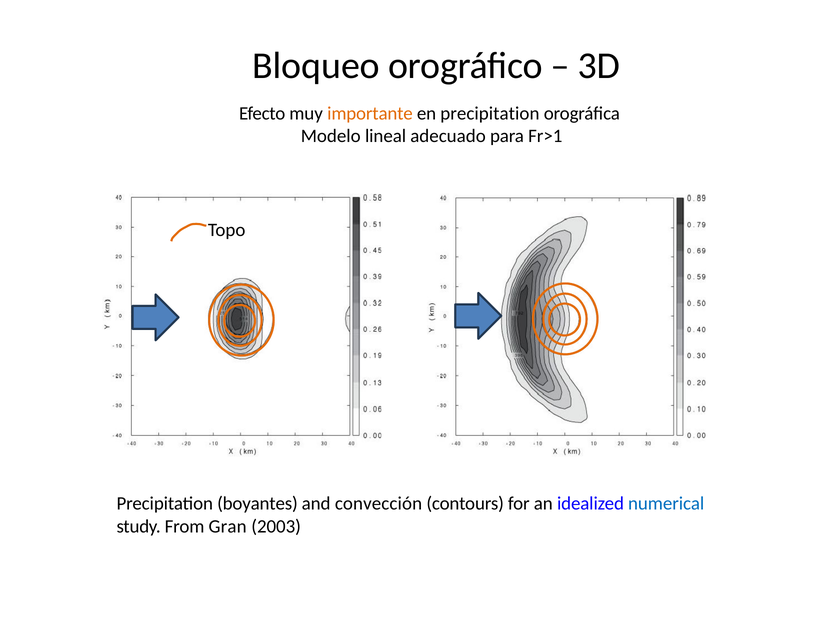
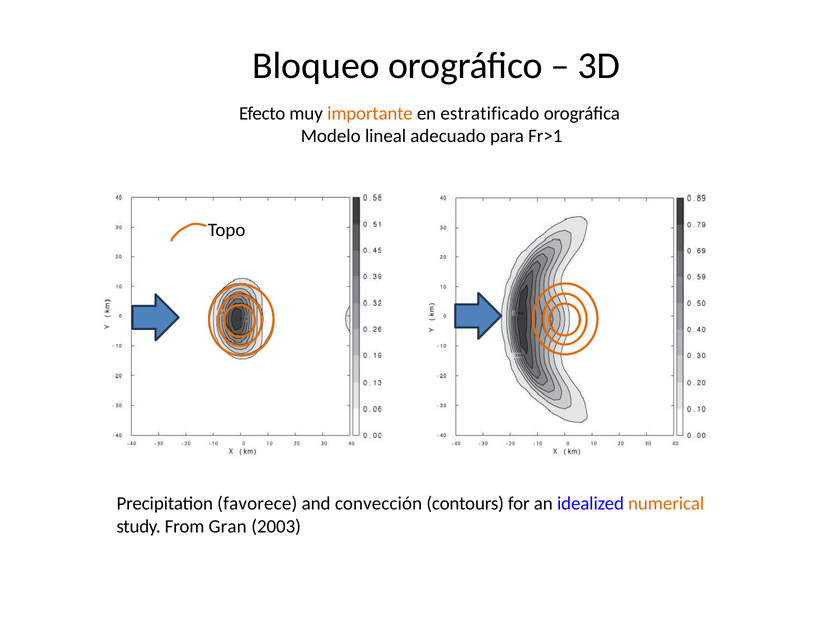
en precipitation: precipitation -> estratificado
boyantes: boyantes -> favorece
numerical colour: blue -> orange
